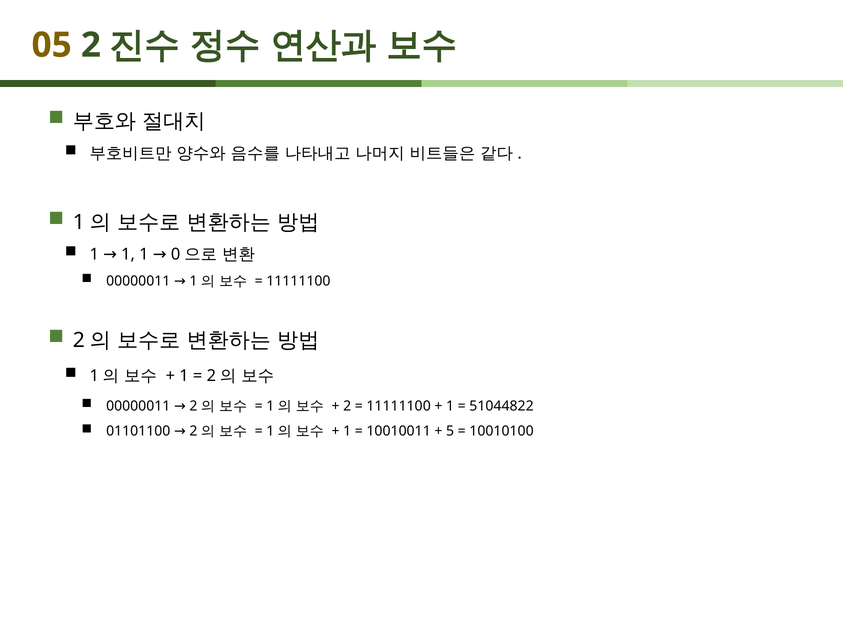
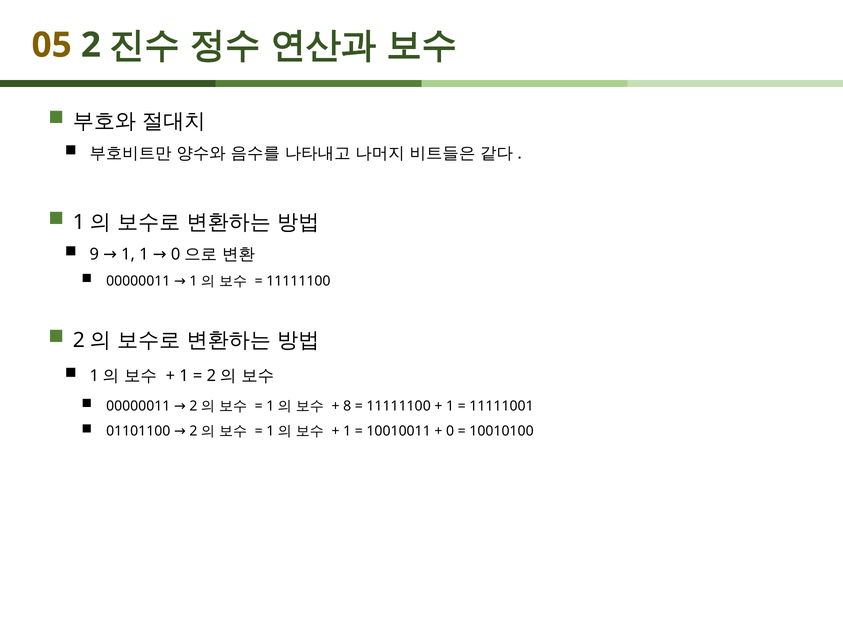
1 at (94, 254): 1 -> 9
2 at (347, 406): 2 -> 8
51044822: 51044822 -> 11111001
5 at (450, 431): 5 -> 0
